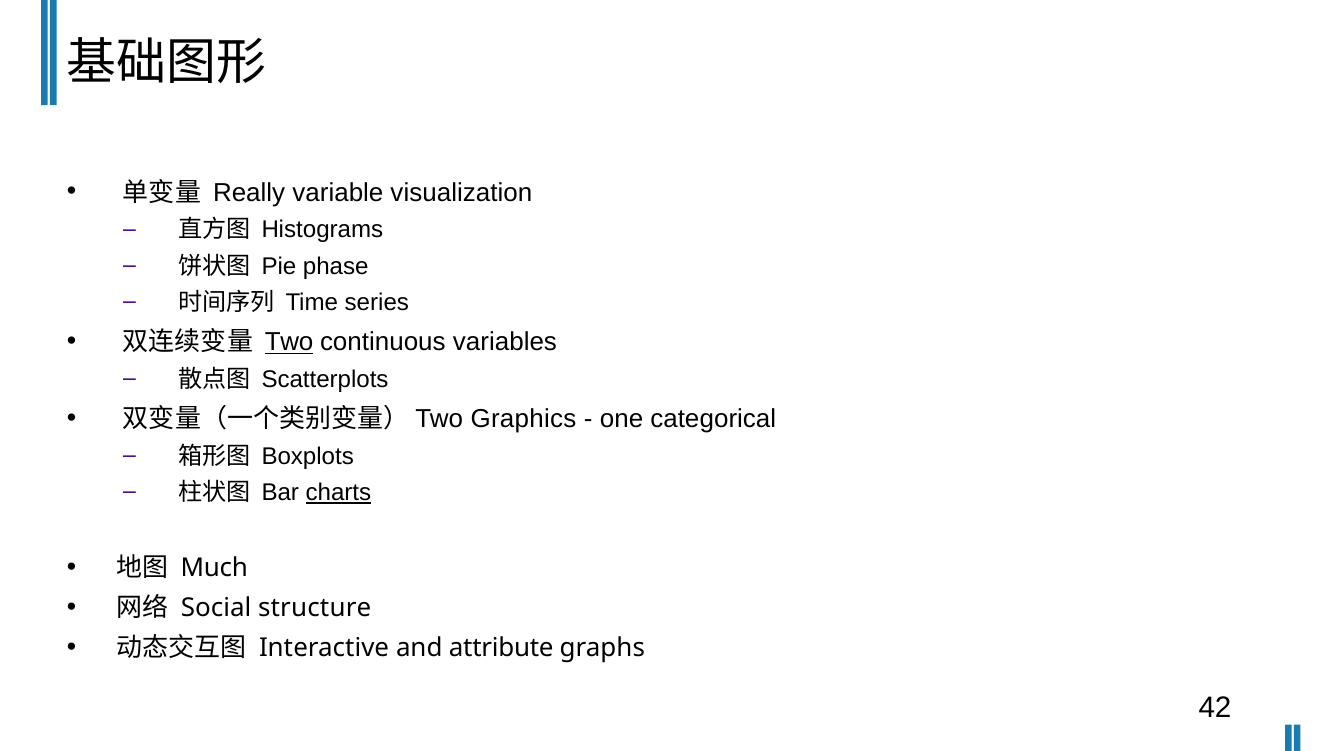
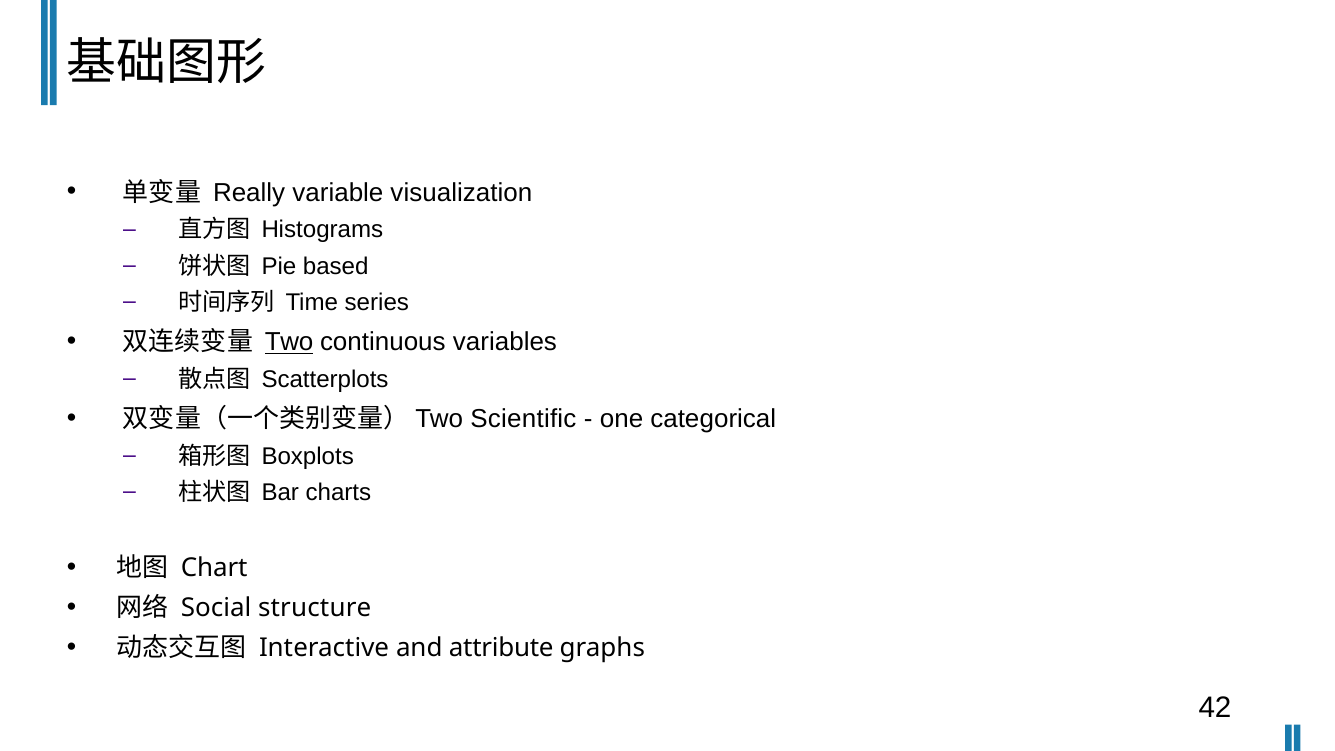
phase: phase -> based
Graphics: Graphics -> Scientific
charts underline: present -> none
Much: Much -> Chart
